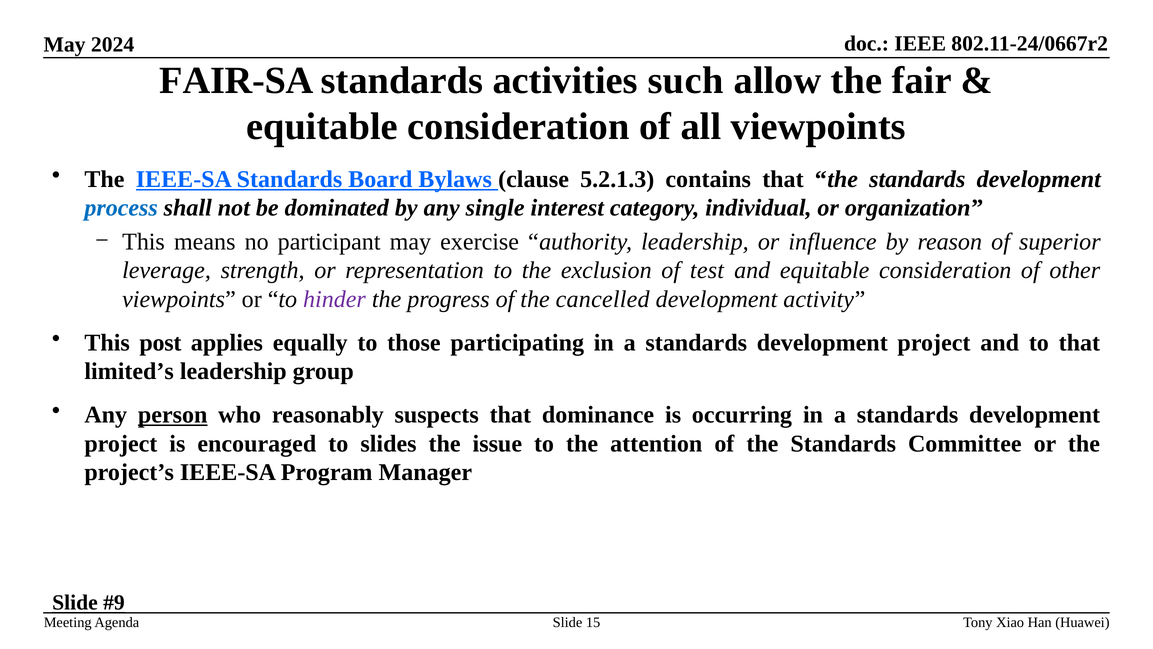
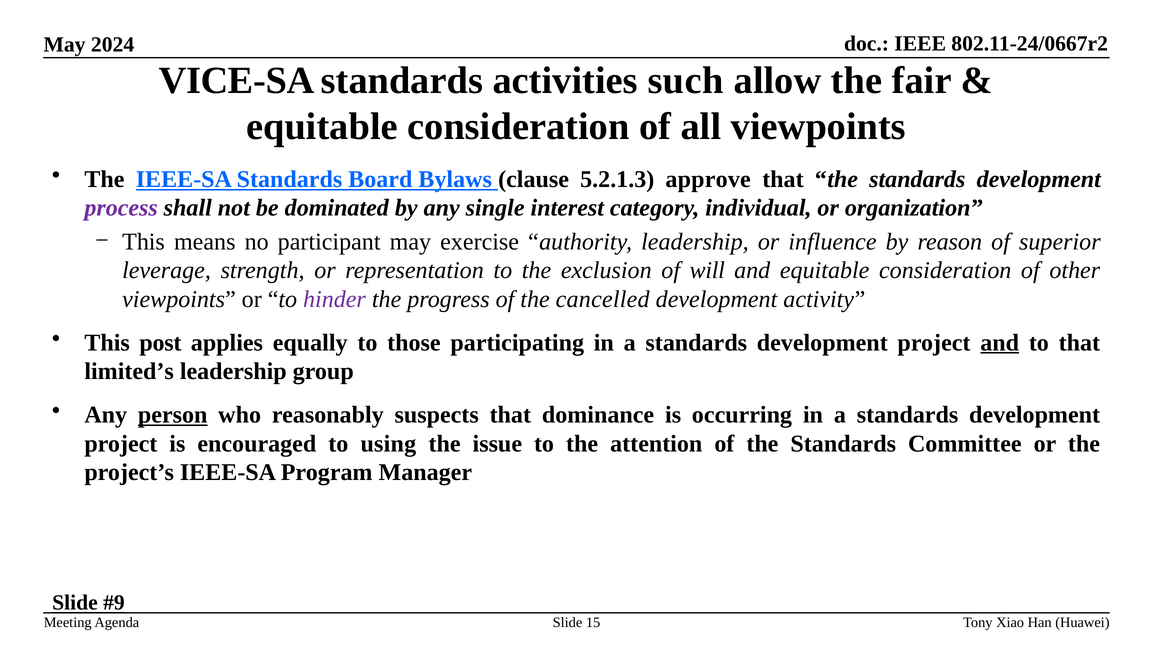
FAIR-SA: FAIR-SA -> VICE-SA
contains: contains -> approve
process colour: blue -> purple
test: test -> will
and at (1000, 342) underline: none -> present
slides: slides -> using
